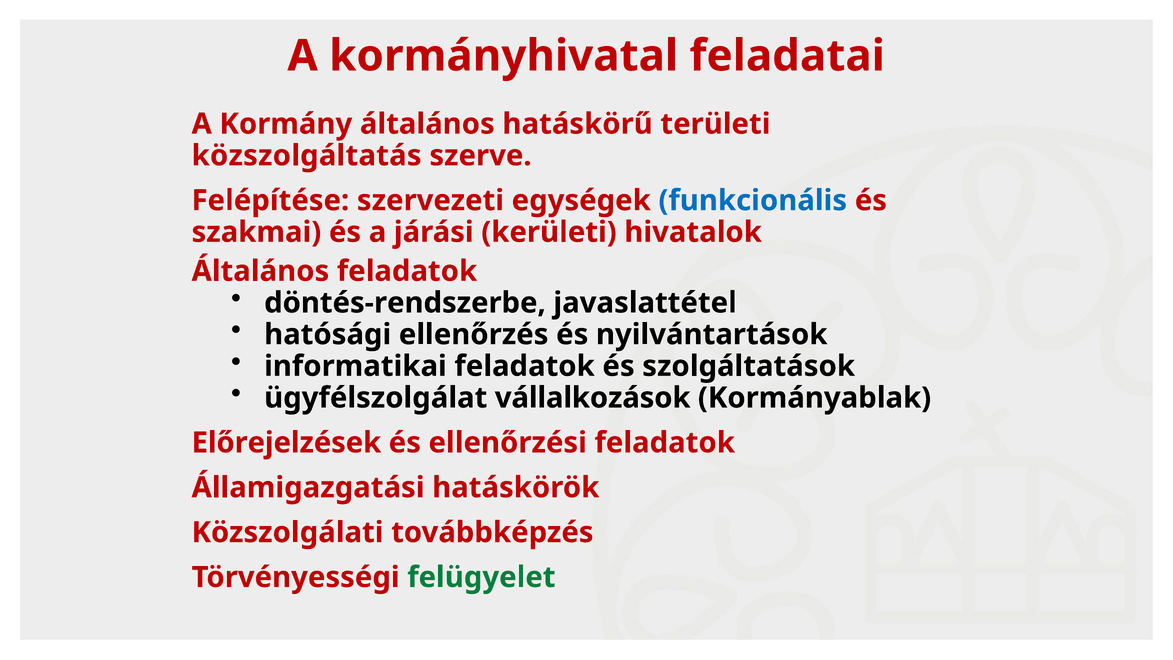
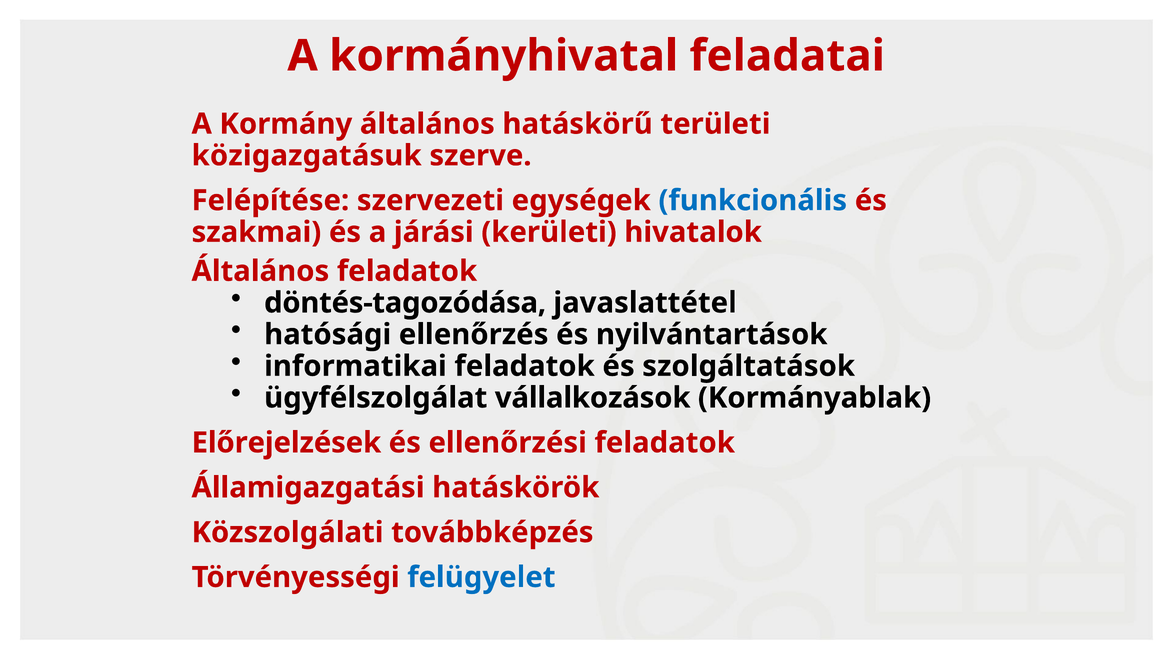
közszolgáltatás: közszolgáltatás -> közigazgatásuk
döntés-rendszerbe: döntés-rendszerbe -> döntés-tagozódása
felügyelet colour: green -> blue
